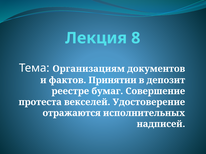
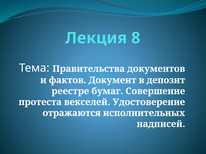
Организациям: Организациям -> Правительства
Принятии: Принятии -> Документ
